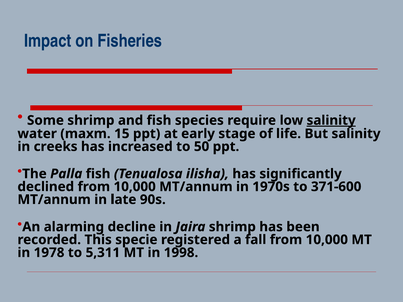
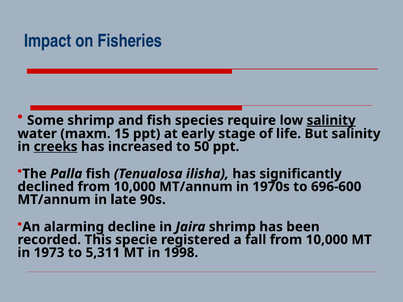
creeks underline: none -> present
371-600: 371-600 -> 696-600
1978: 1978 -> 1973
